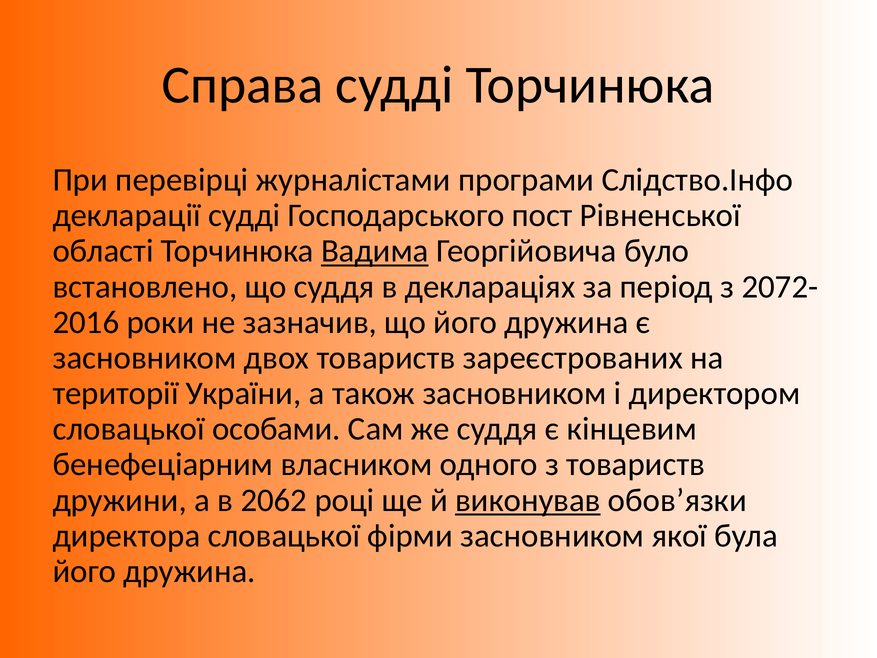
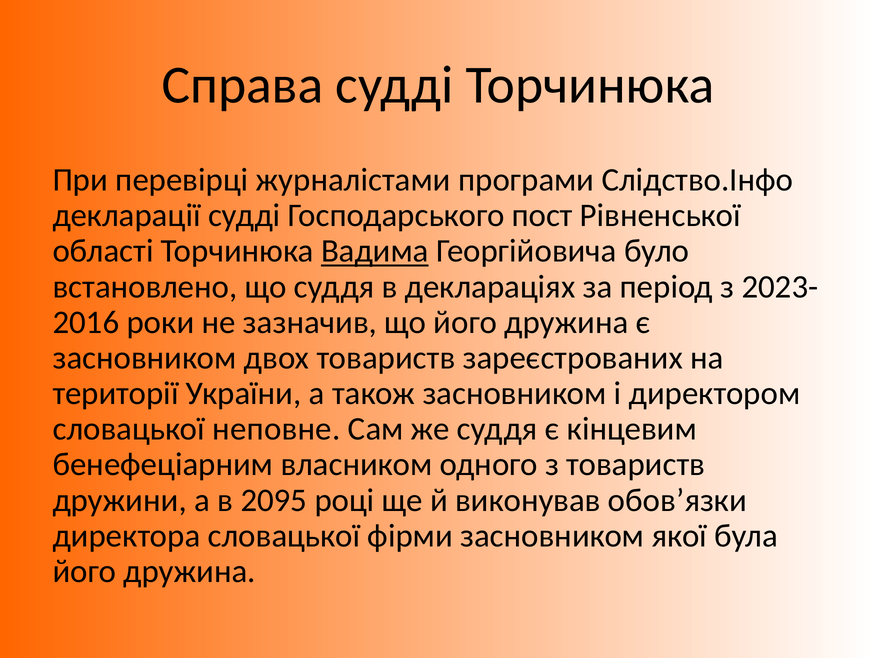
2072-: 2072- -> 2023-
особами: особами -> неповне
2062: 2062 -> 2095
виконував underline: present -> none
